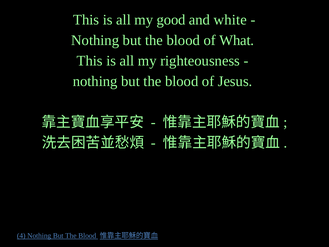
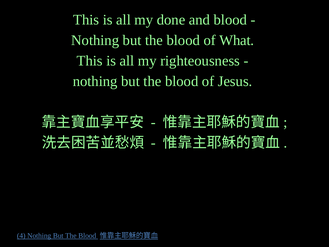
good: good -> done
and white: white -> blood
